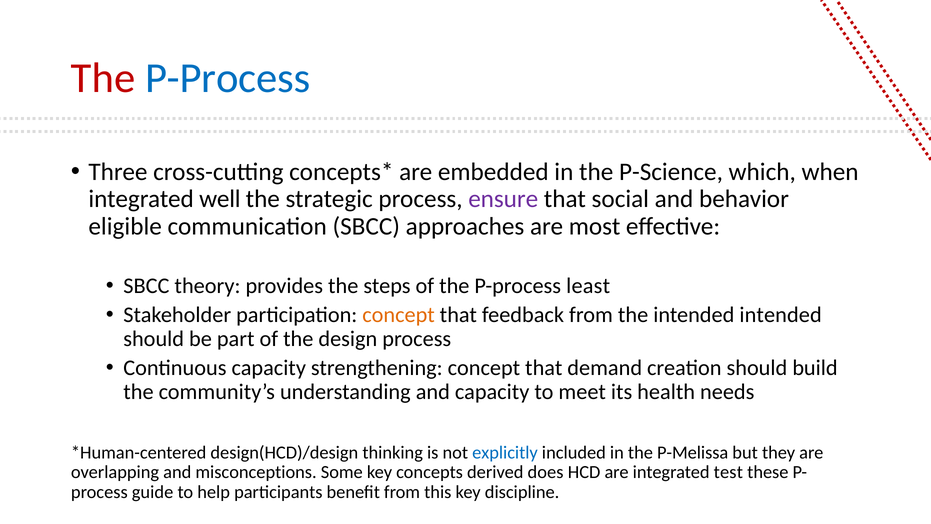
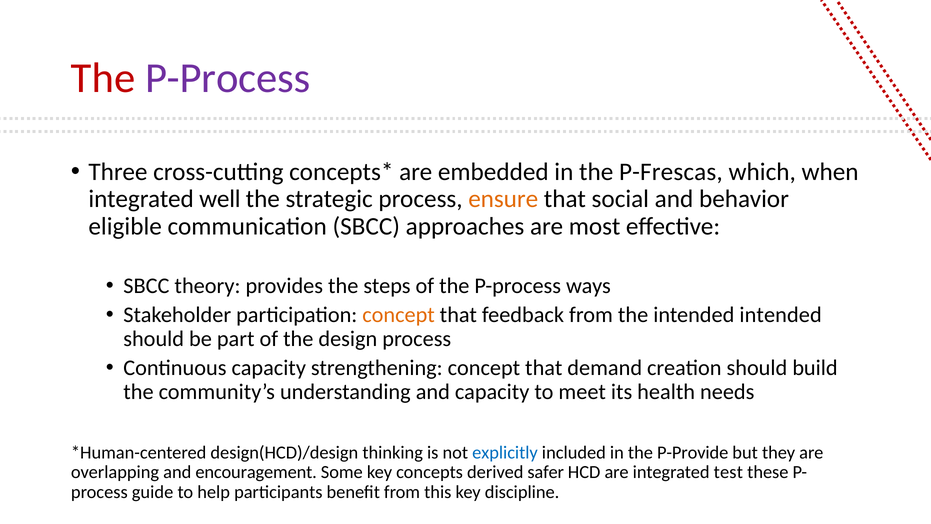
P-Process at (228, 78) colour: blue -> purple
P-Science: P-Science -> P-Frescas
ensure colour: purple -> orange
least: least -> ways
P-Melissa: P-Melissa -> P-Provide
misconceptions: misconceptions -> encouragement
does: does -> safer
